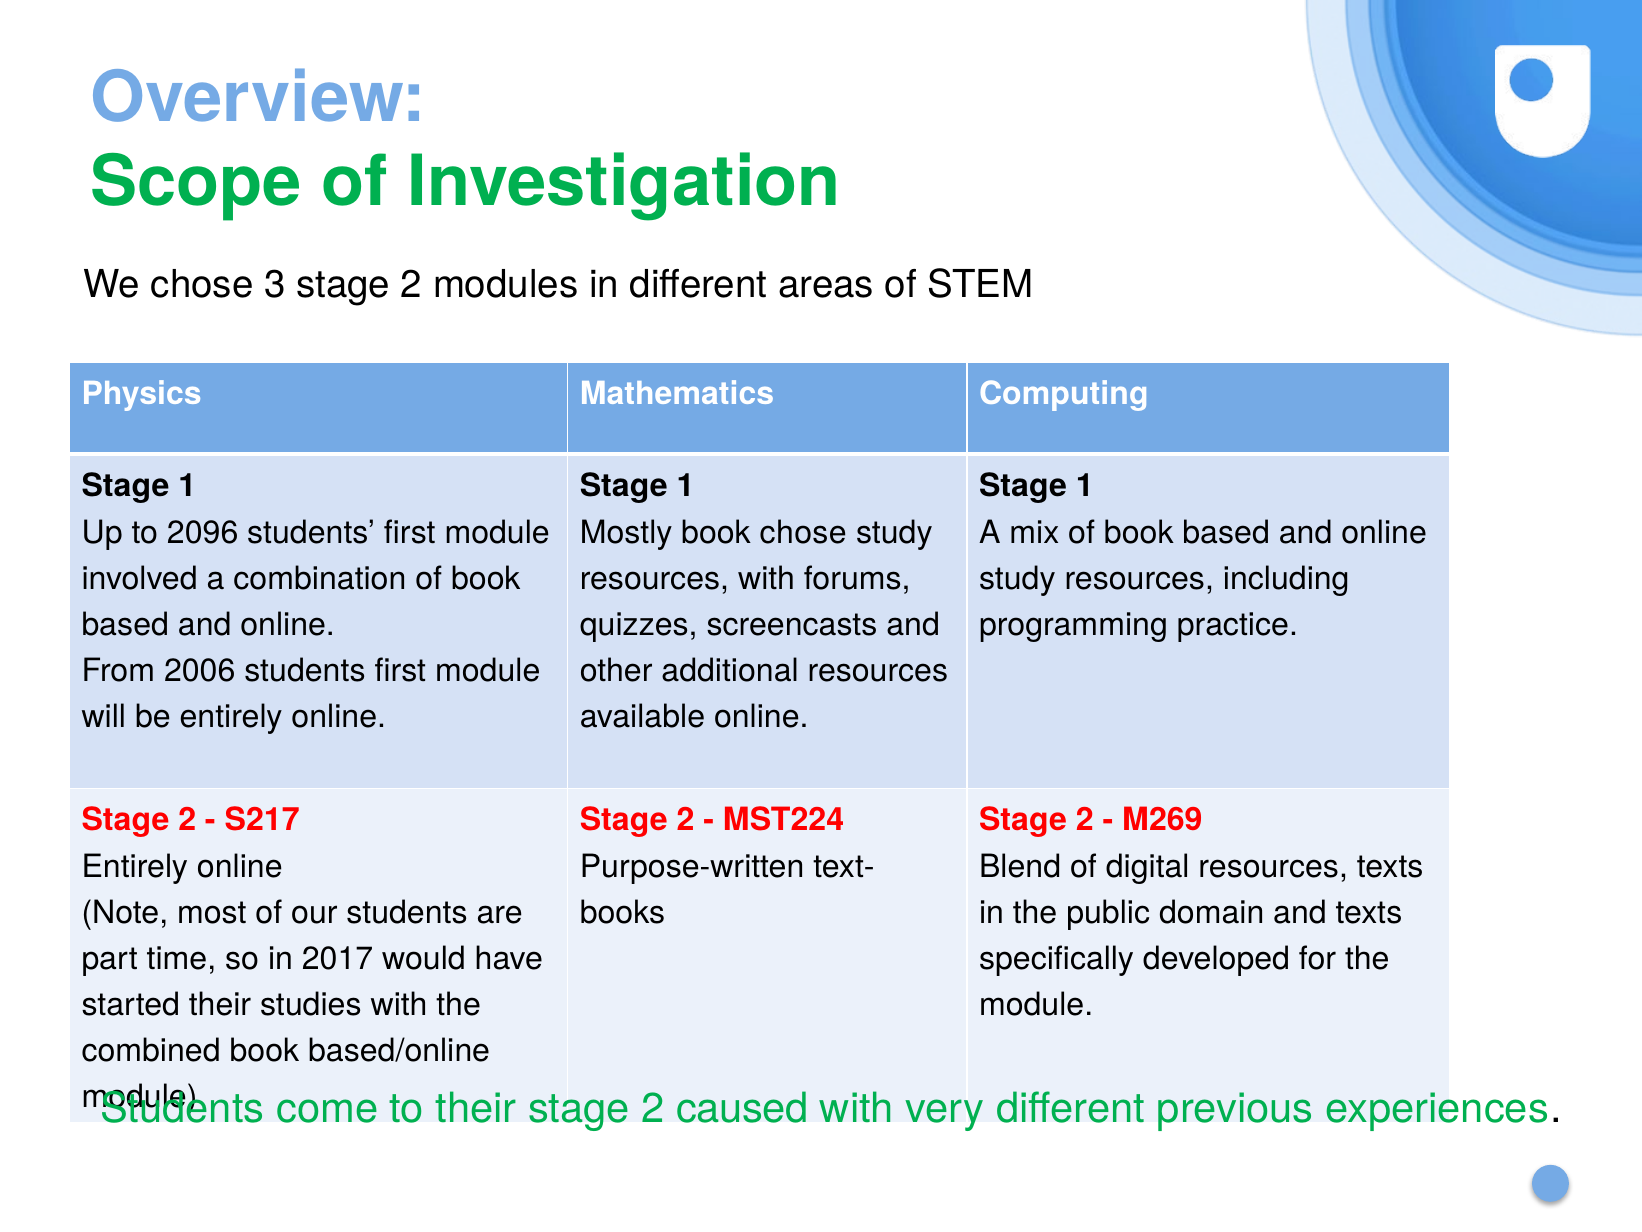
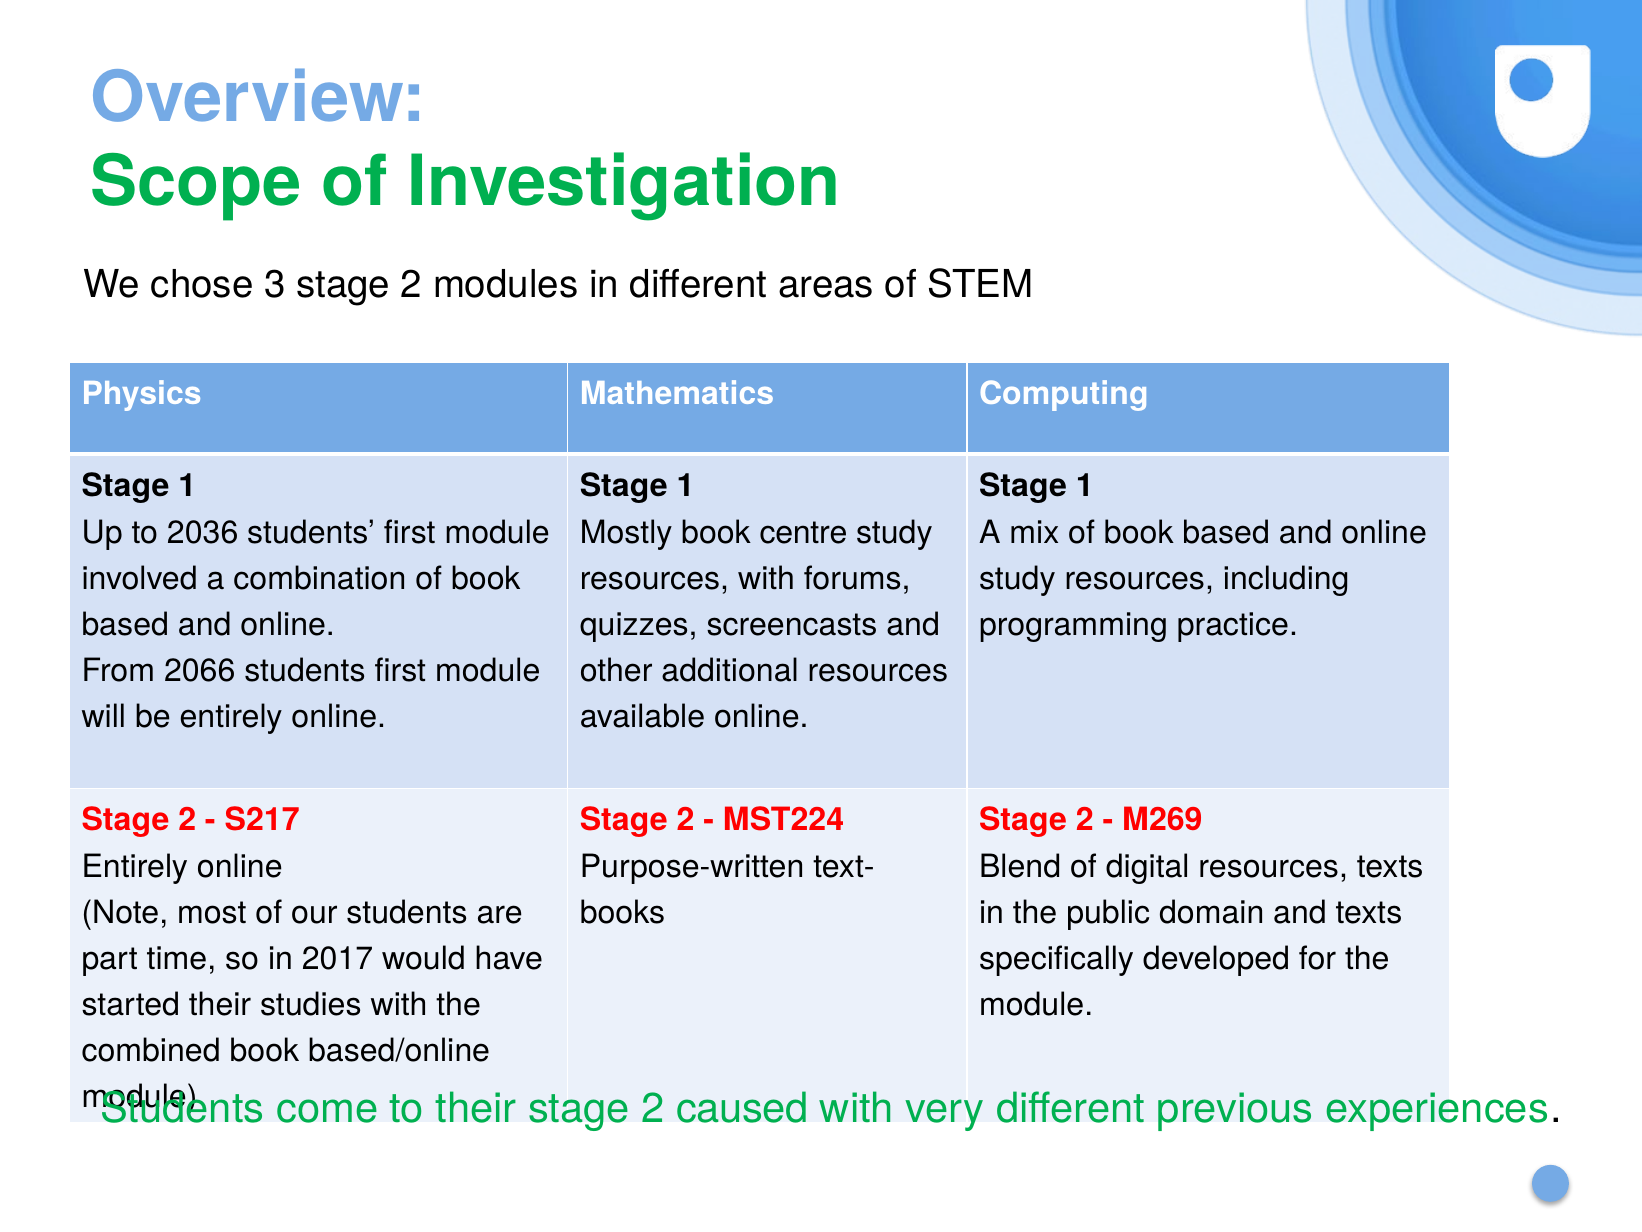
2096: 2096 -> 2036
book chose: chose -> centre
2006: 2006 -> 2066
